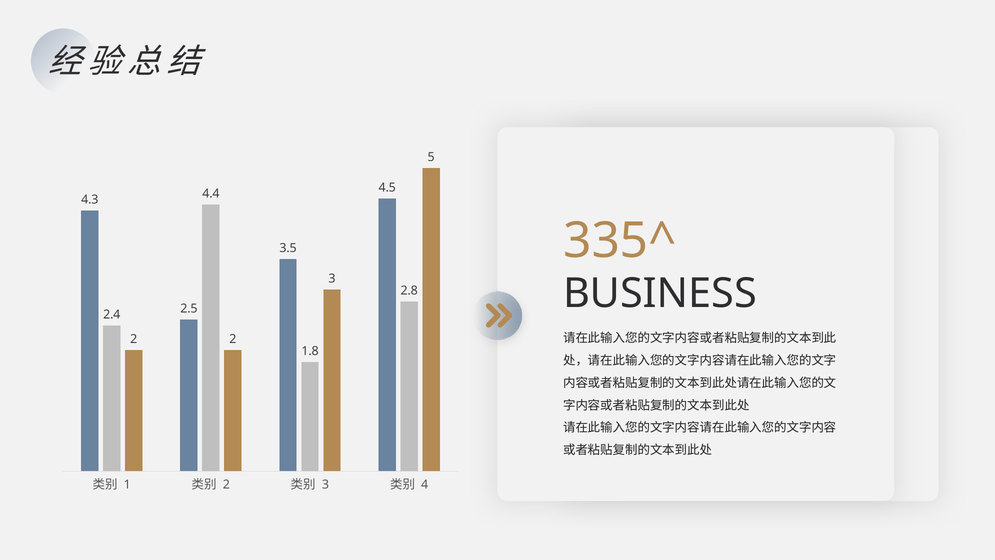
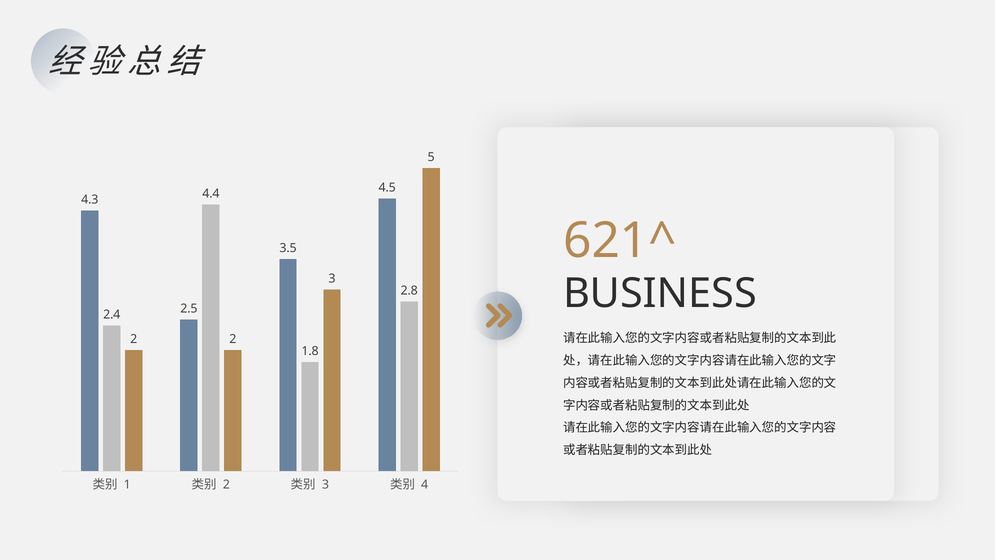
335^: 335^ -> 621^
